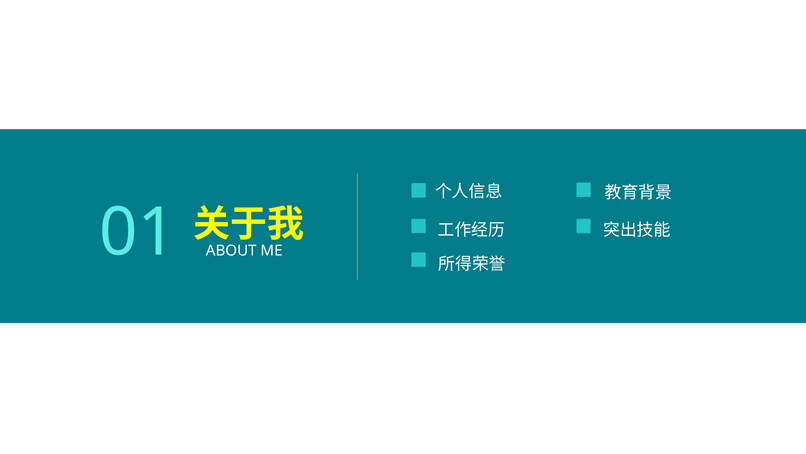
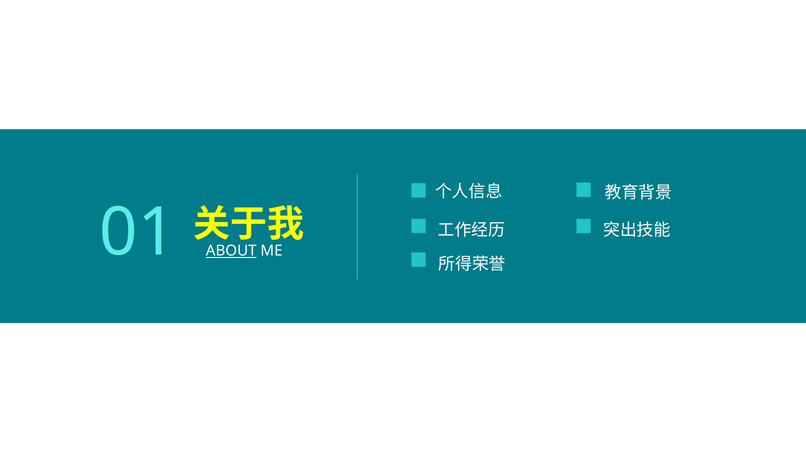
ABOUT underline: none -> present
